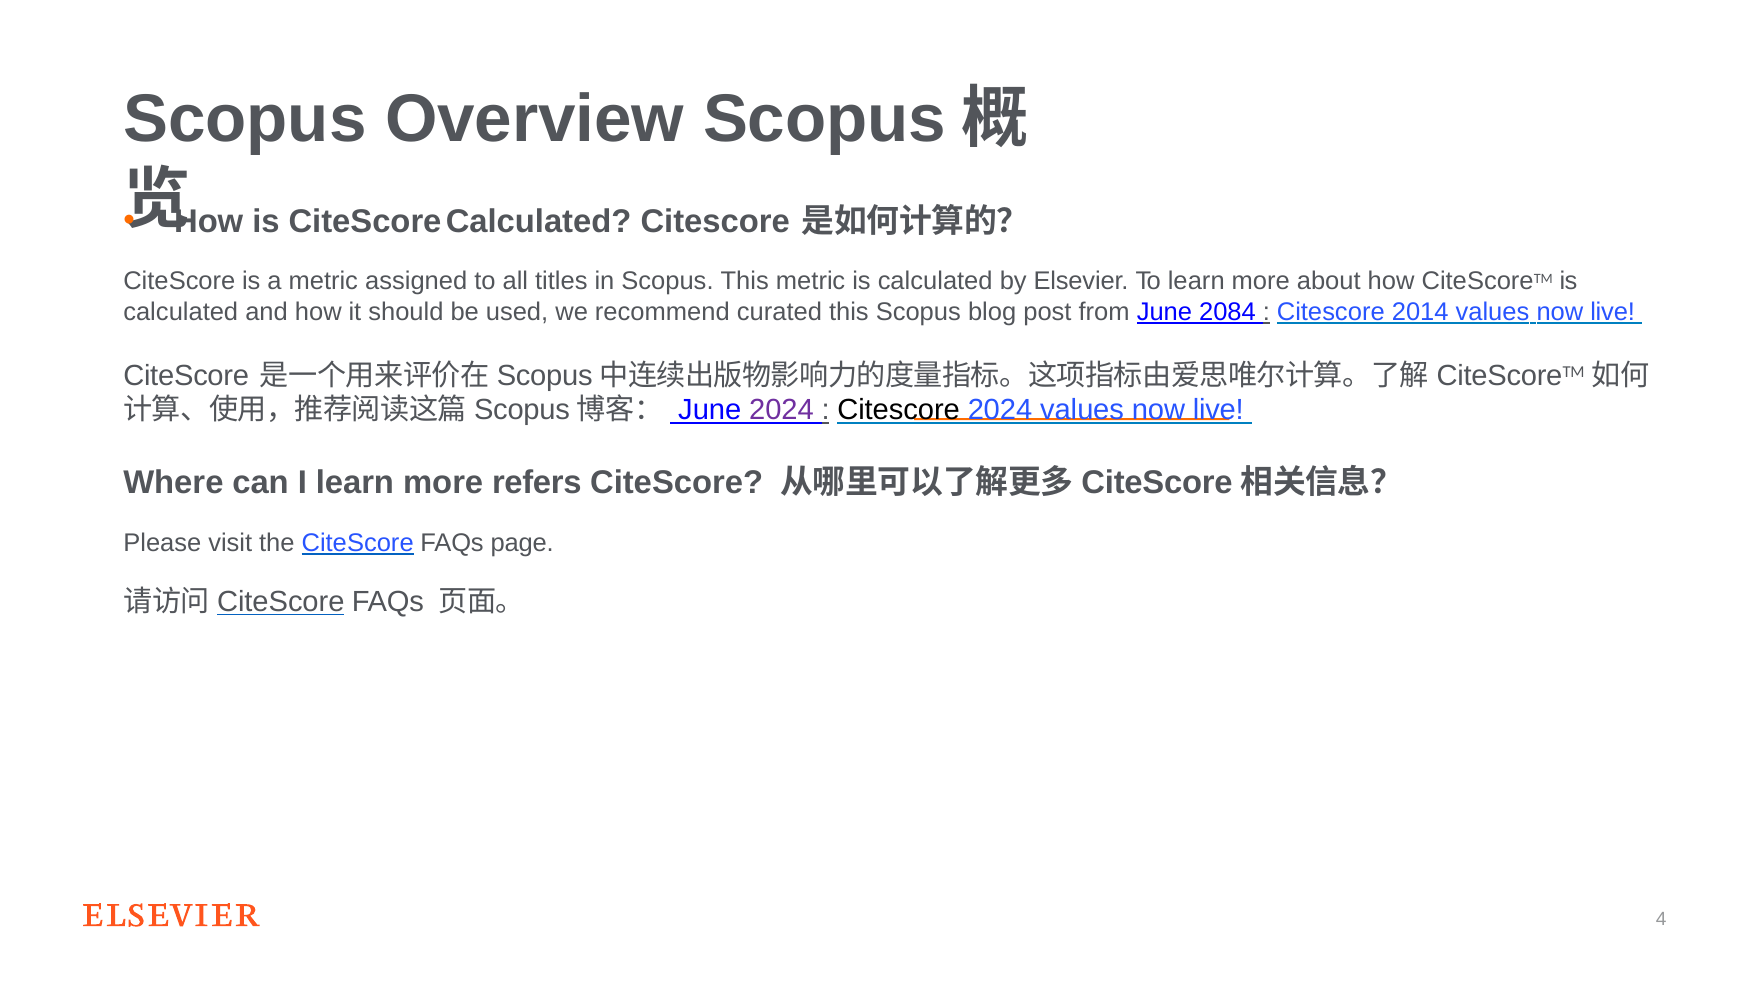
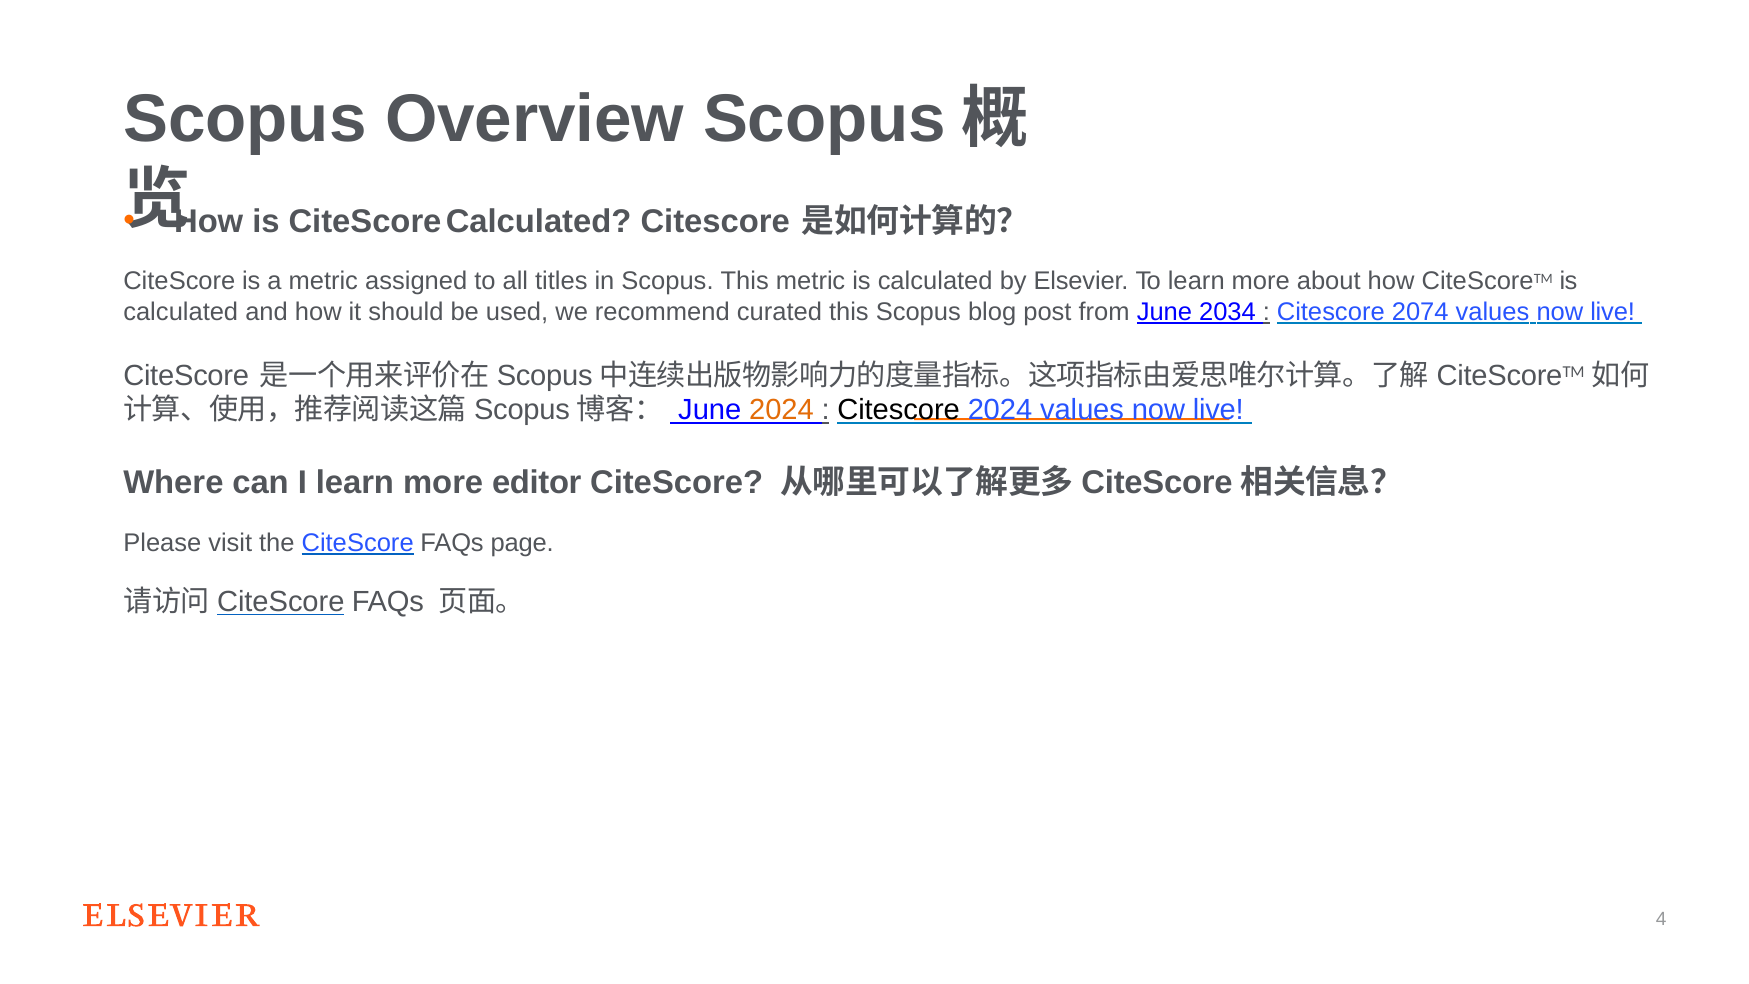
2084: 2084 -> 2034
2014: 2014 -> 2074
2024 at (782, 410) colour: purple -> orange
refers: refers -> editor
